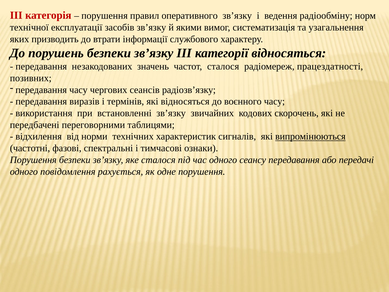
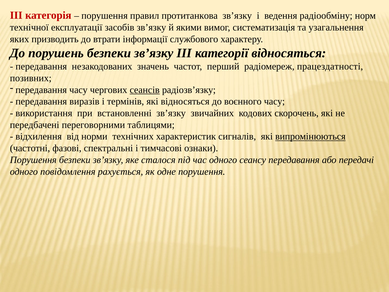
оперативного: оперативного -> протитанкова
частот сталося: сталося -> перший
сеансів underline: none -> present
